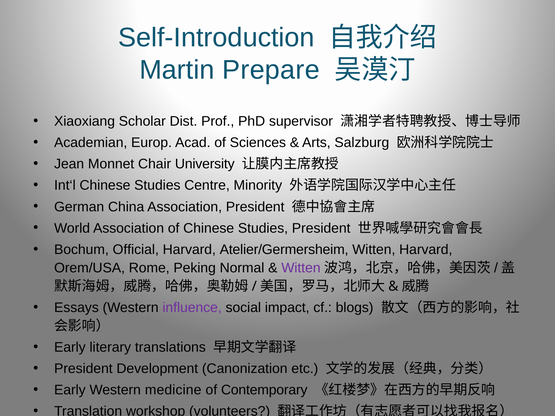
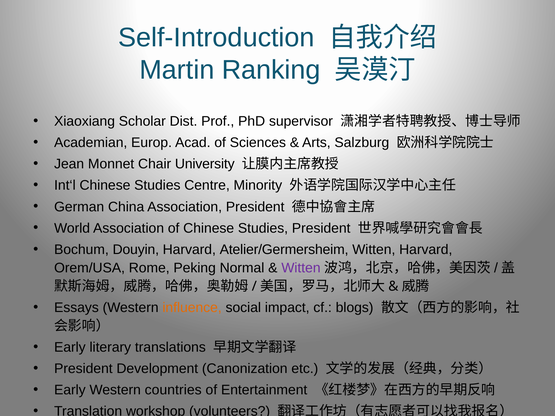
Prepare: Prepare -> Ranking
Official: Official -> Douyin
influence colour: purple -> orange
medicine: medicine -> countries
Contemporary: Contemporary -> Entertainment
